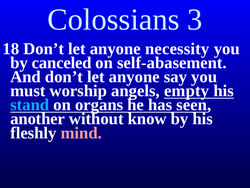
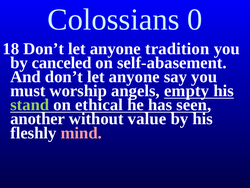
3: 3 -> 0
necessity: necessity -> tradition
stand colour: light blue -> light green
organs: organs -> ethical
know: know -> value
